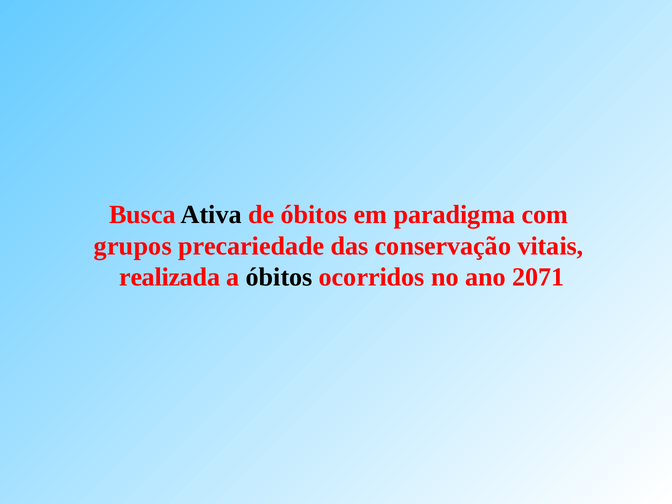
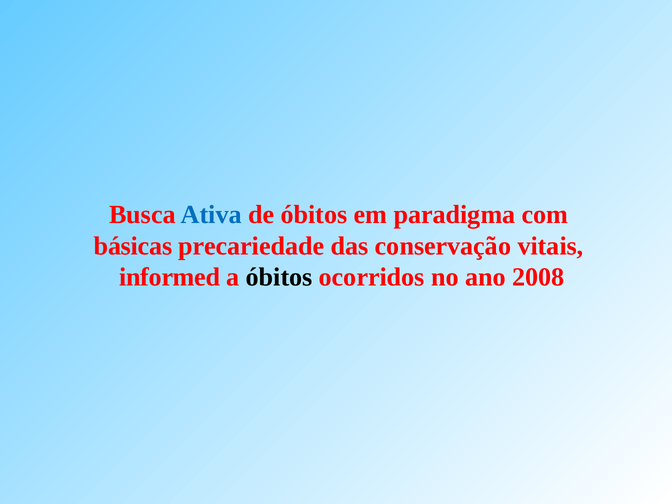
Ativa colour: black -> blue
grupos: grupos -> básicas
realizada: realizada -> informed
2071: 2071 -> 2008
